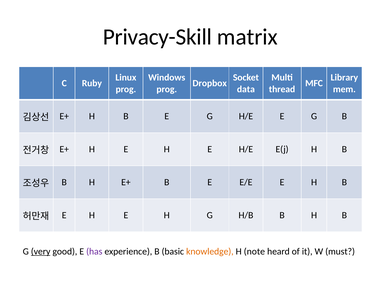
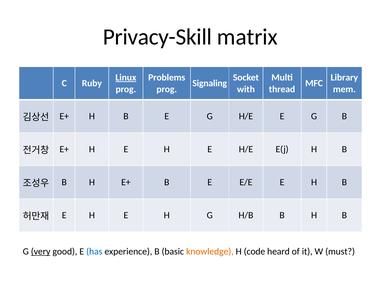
Linux underline: none -> present
Windows: Windows -> Problems
Dropbox: Dropbox -> Signaling
data: data -> with
has colour: purple -> blue
note: note -> code
